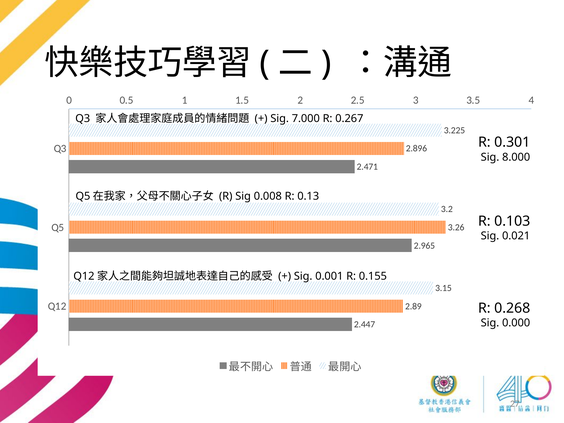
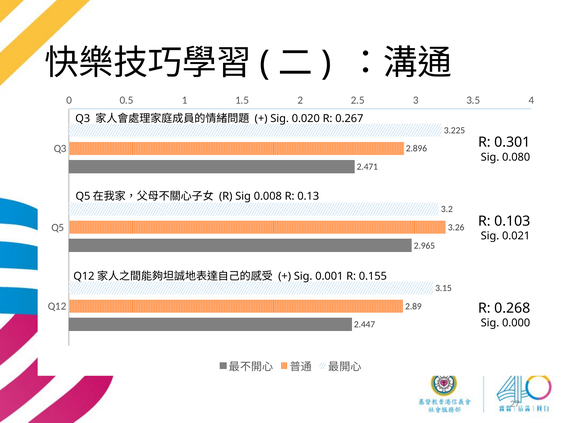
7.000: 7.000 -> 0.020
8.000: 8.000 -> 0.080
